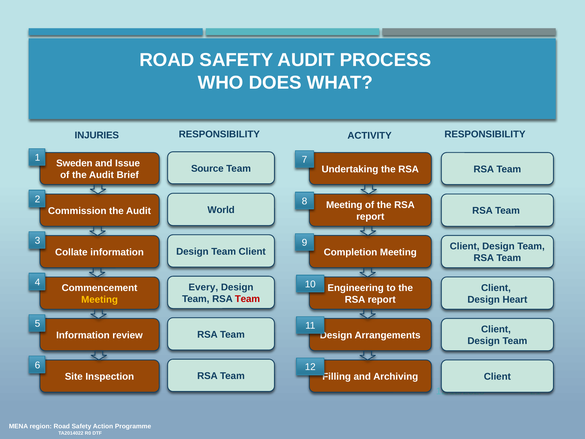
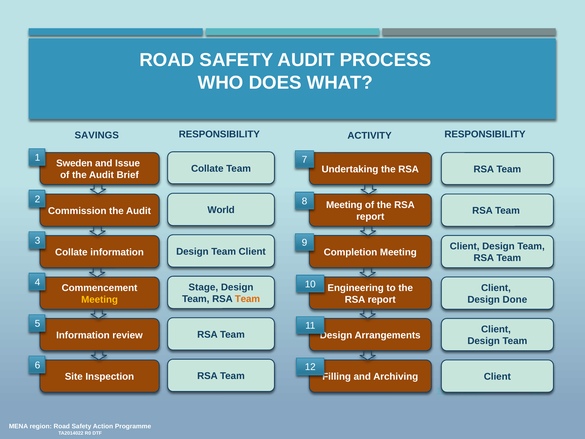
INJURIES: INJURIES -> SAVINGS
Source at (207, 168): Source -> Collate
Every: Every -> Stage
Team at (247, 299) colour: red -> orange
Heart: Heart -> Done
